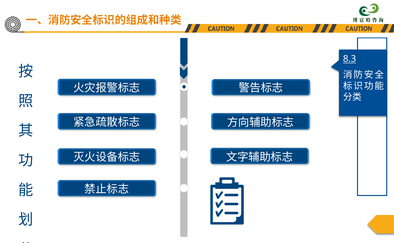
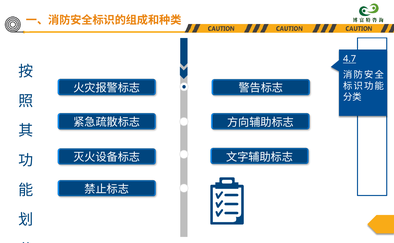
8.3: 8.3 -> 4.7
